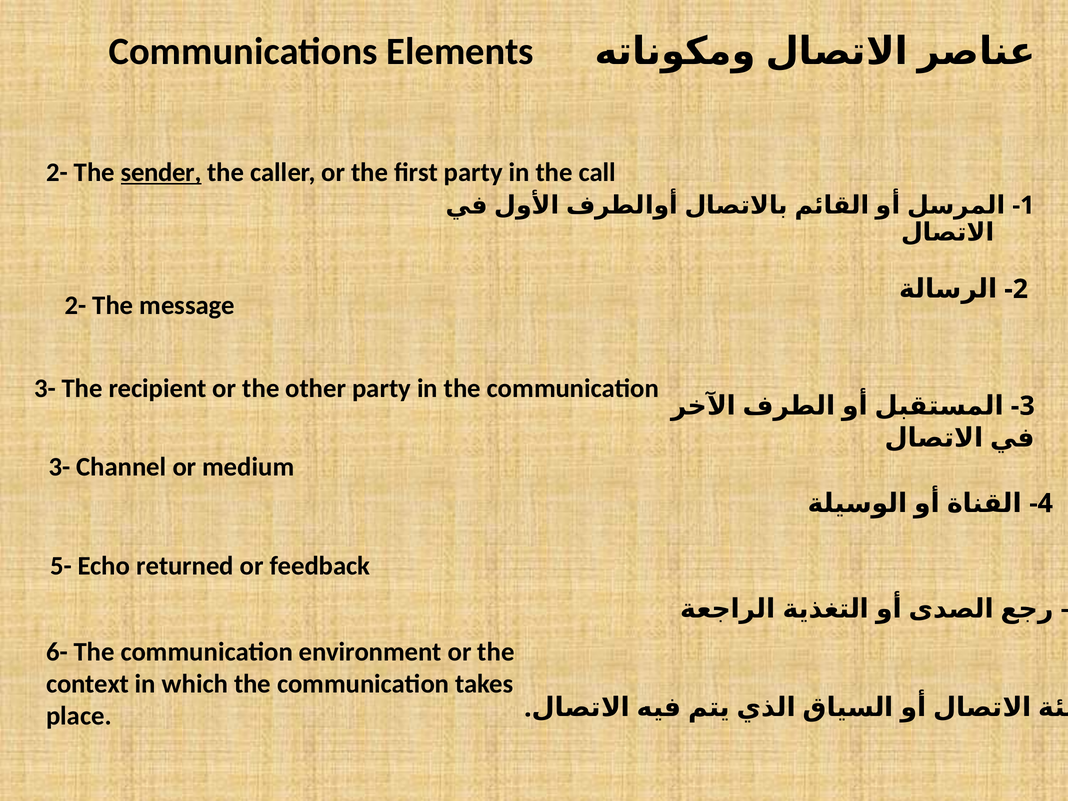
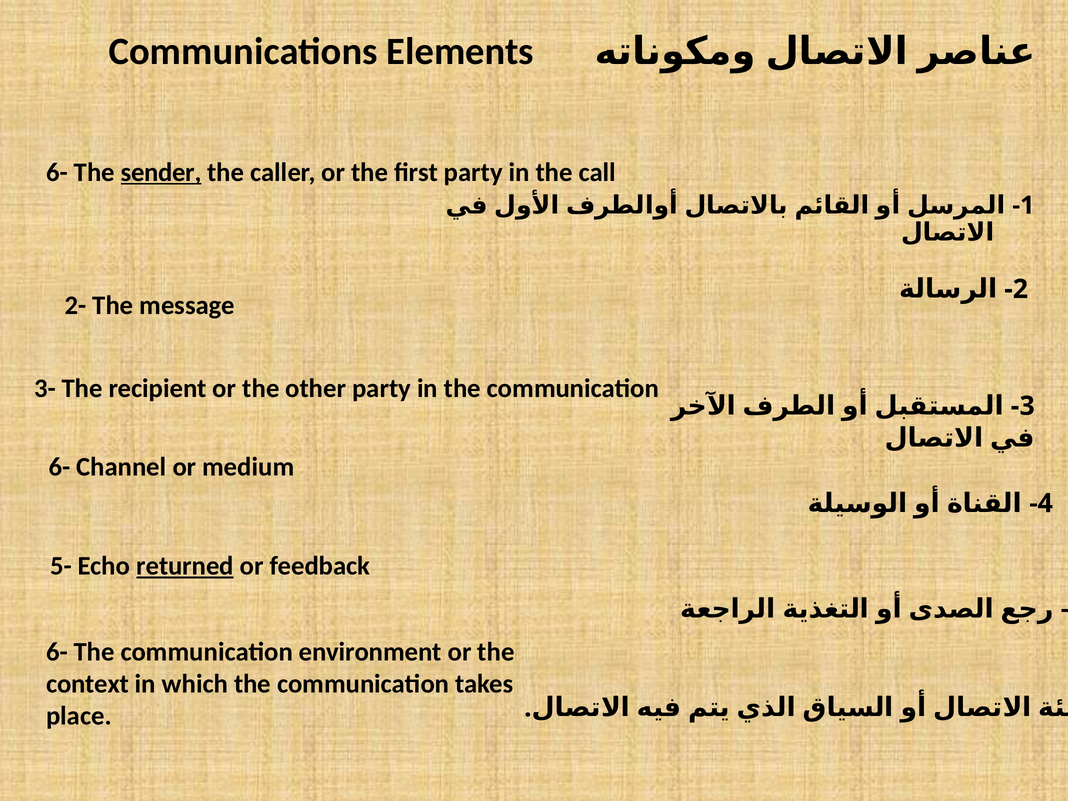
2- at (57, 172): 2- -> 6-
3- at (59, 467): 3- -> 6-
returned underline: none -> present
